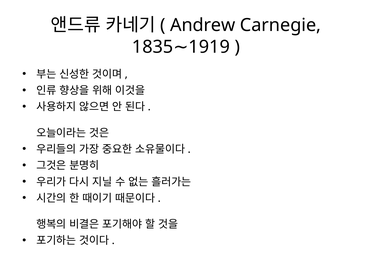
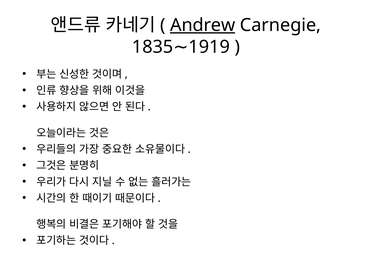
Andrew underline: none -> present
